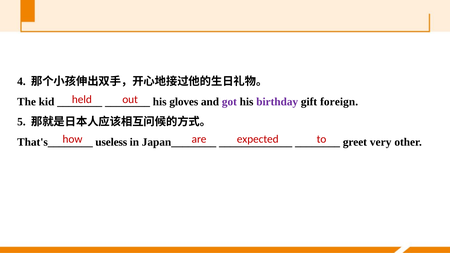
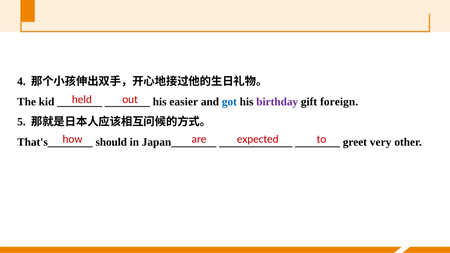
gloves: gloves -> easier
got colour: purple -> blue
useless: useless -> should
